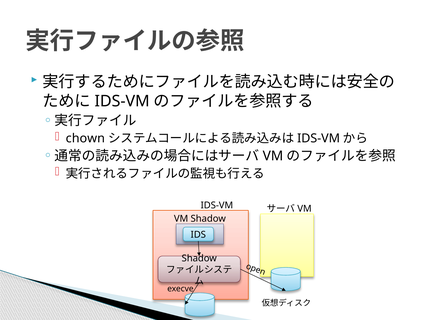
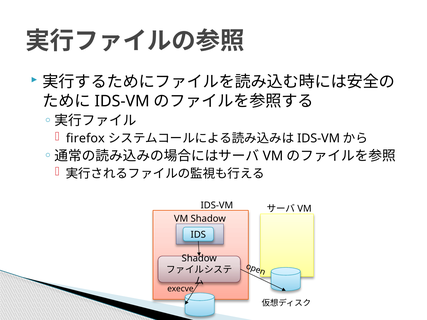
chown: chown -> firefox
